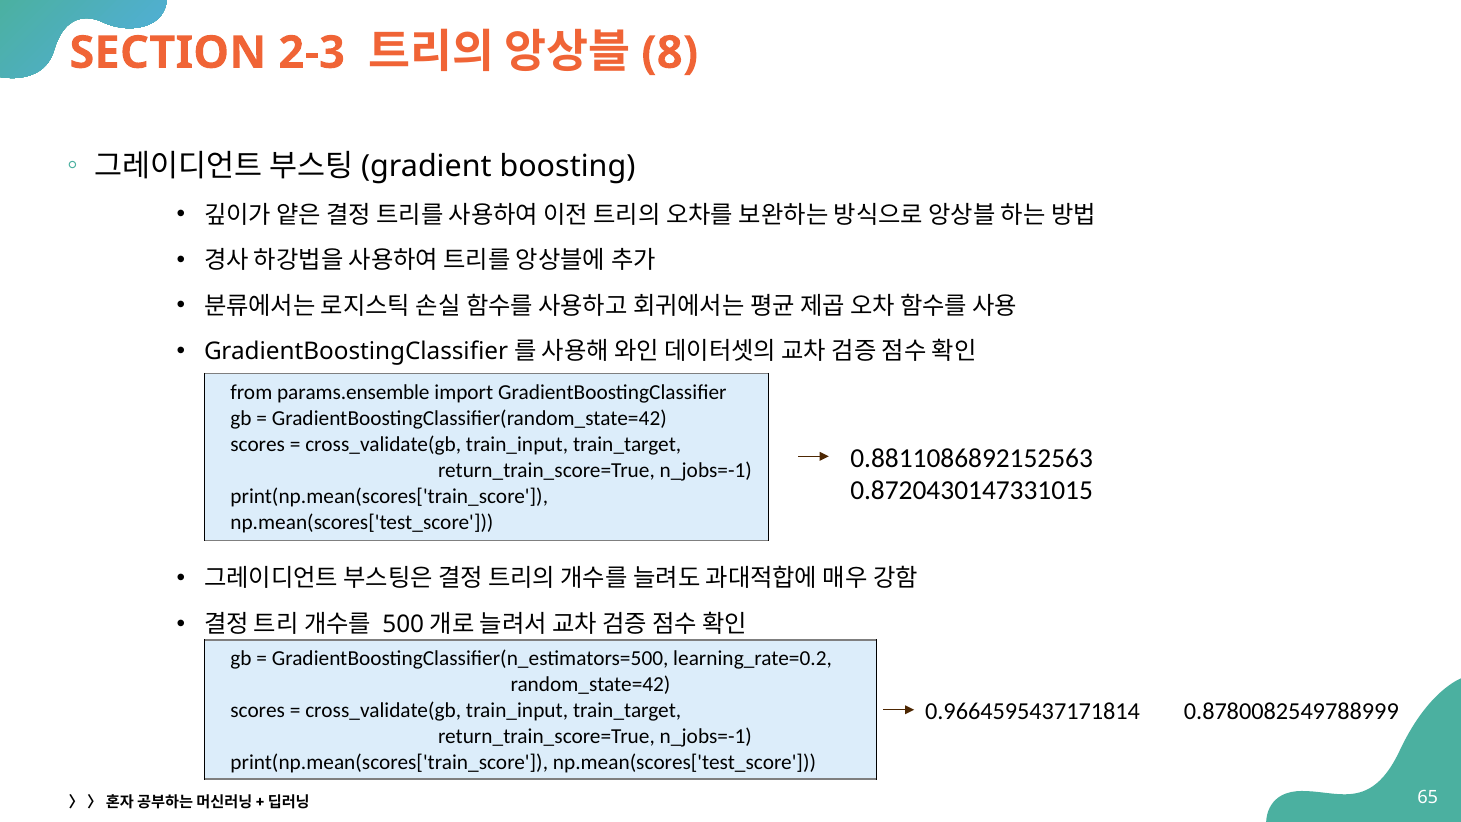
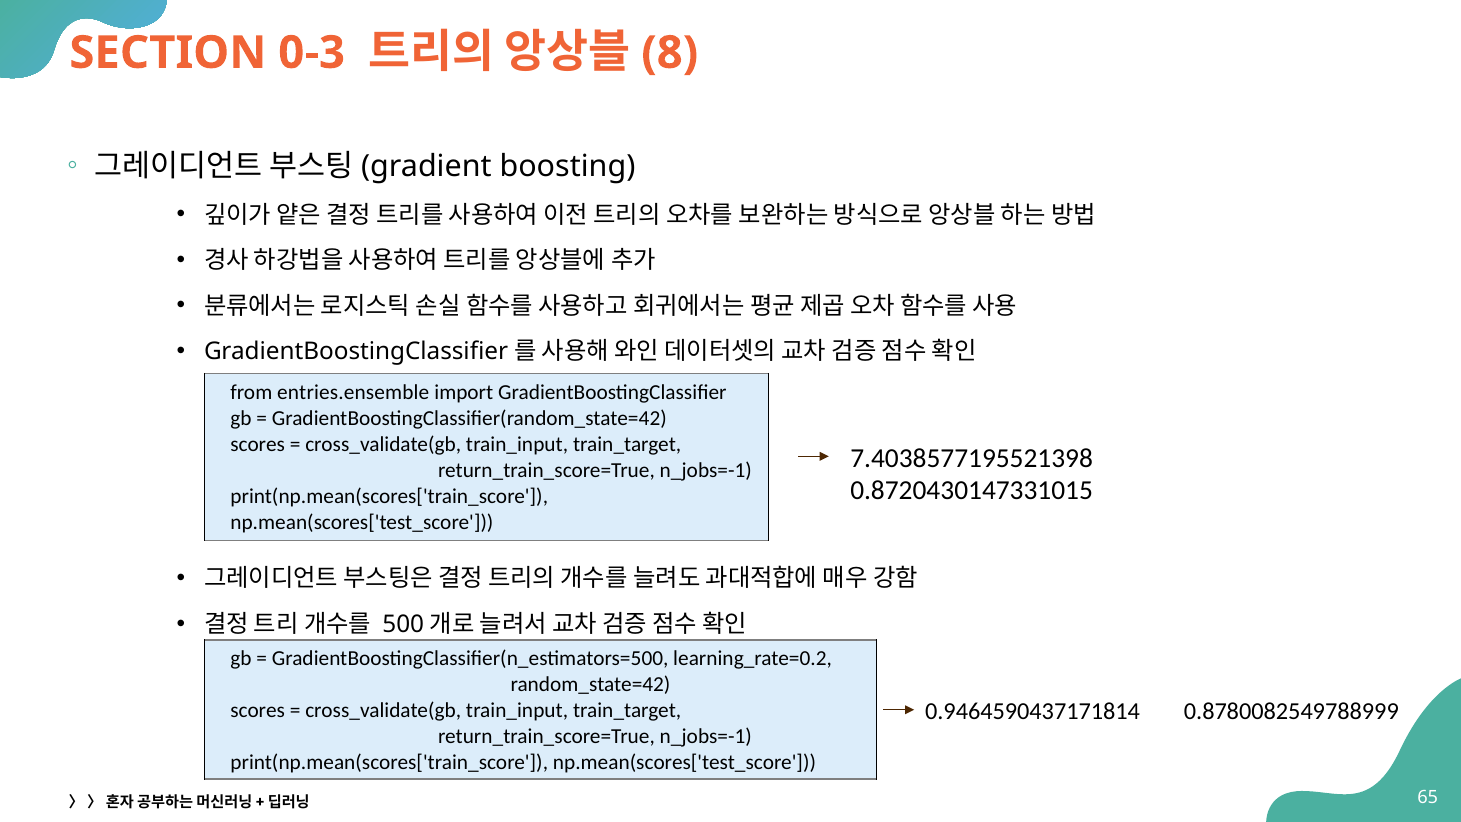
2-3: 2-3 -> 0-3
params.ensemble: params.ensemble -> entries.ensemble
0.8811086892152563: 0.8811086892152563 -> 7.4038577195521398
0.9664595437171814: 0.9664595437171814 -> 0.9464590437171814
